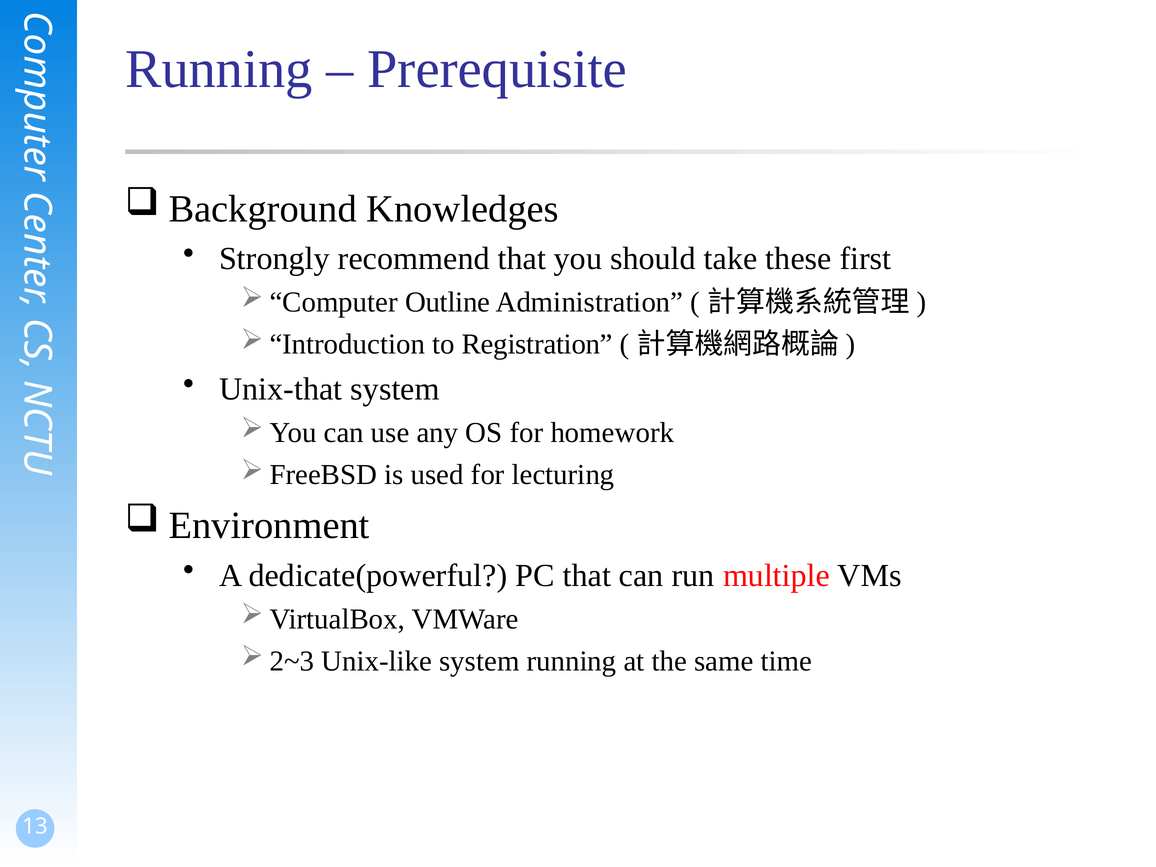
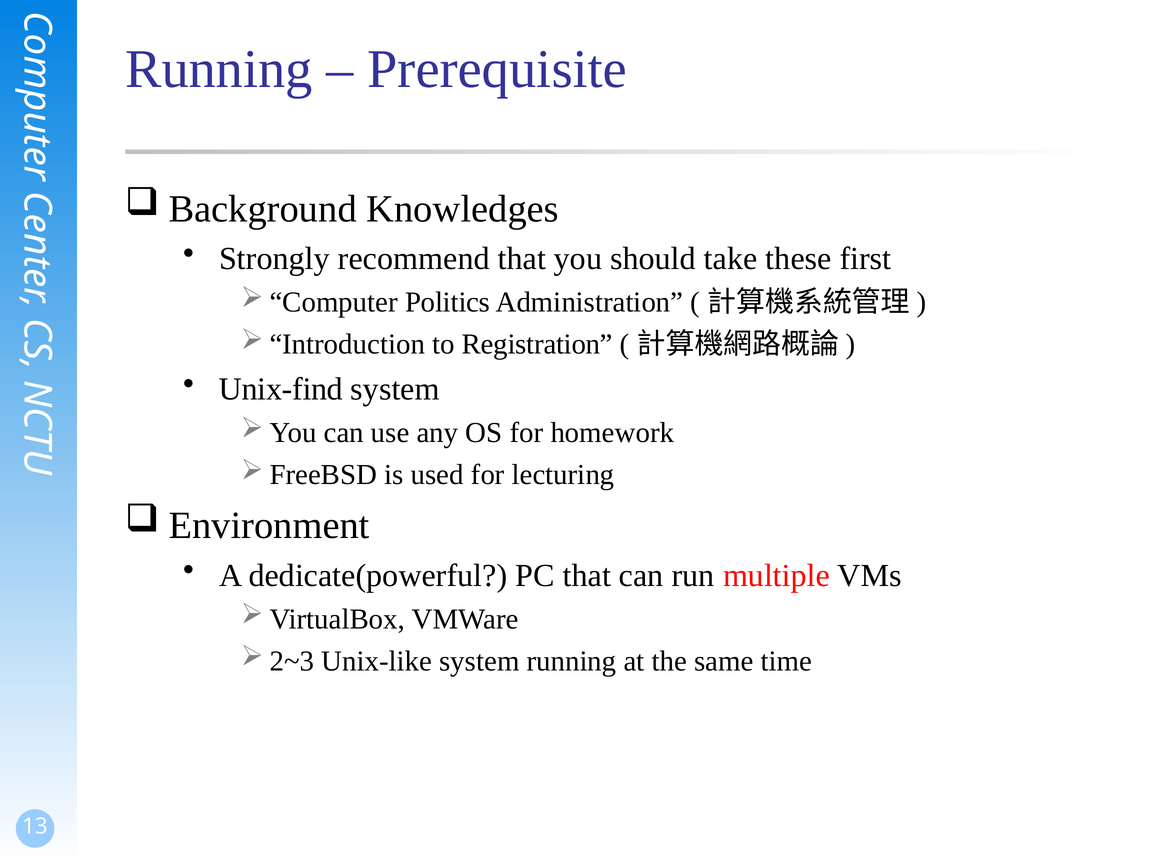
Outline: Outline -> Politics
Unix-that: Unix-that -> Unix-find
